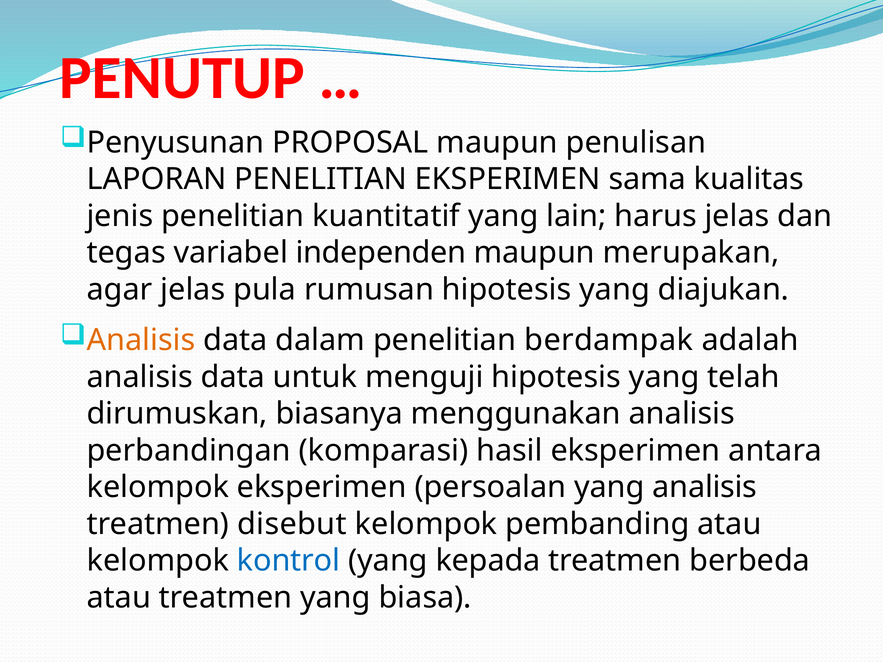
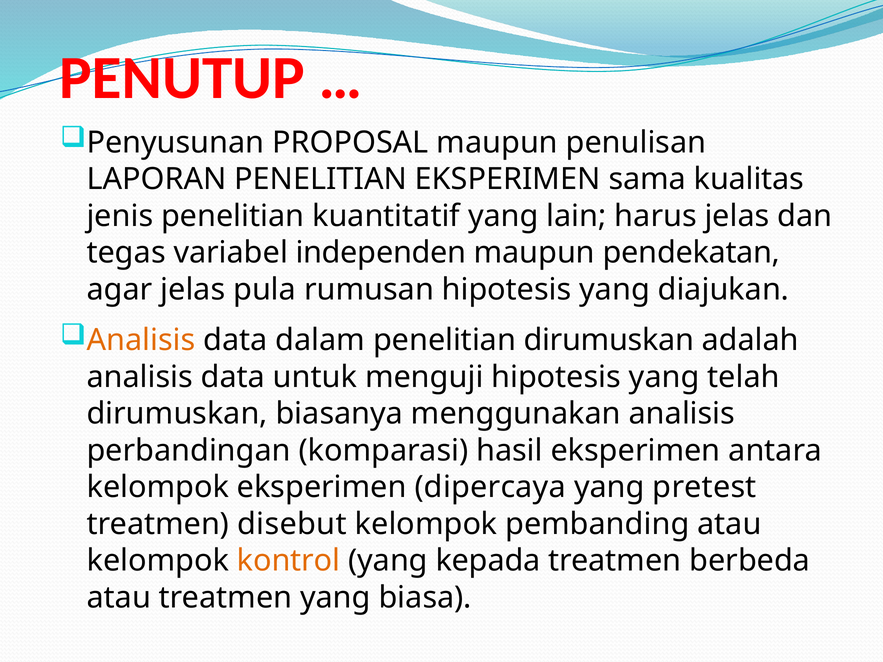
merupakan: merupakan -> pendekatan
penelitian berdampak: berdampak -> dirumuskan
persoalan: persoalan -> dipercaya
yang analisis: analisis -> pretest
kontrol colour: blue -> orange
